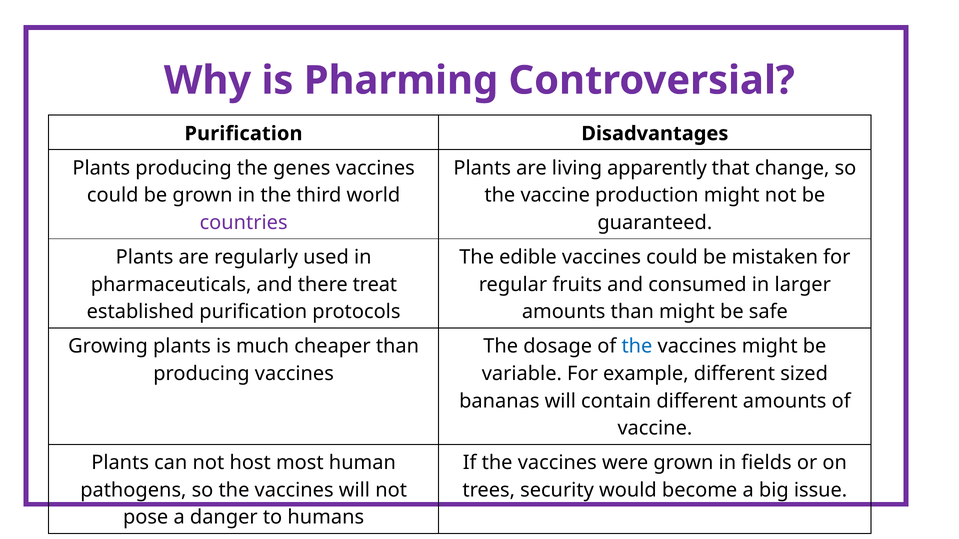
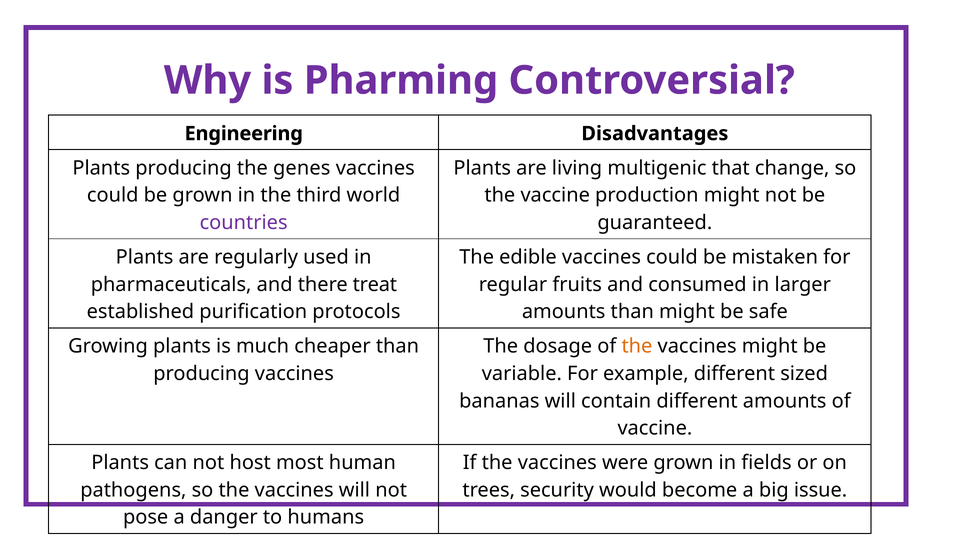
Purification at (244, 134): Purification -> Engineering
apparently: apparently -> multigenic
the at (637, 347) colour: blue -> orange
